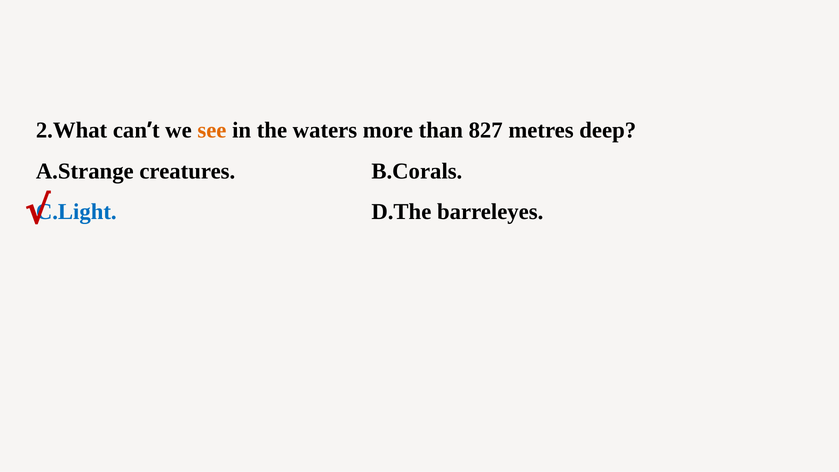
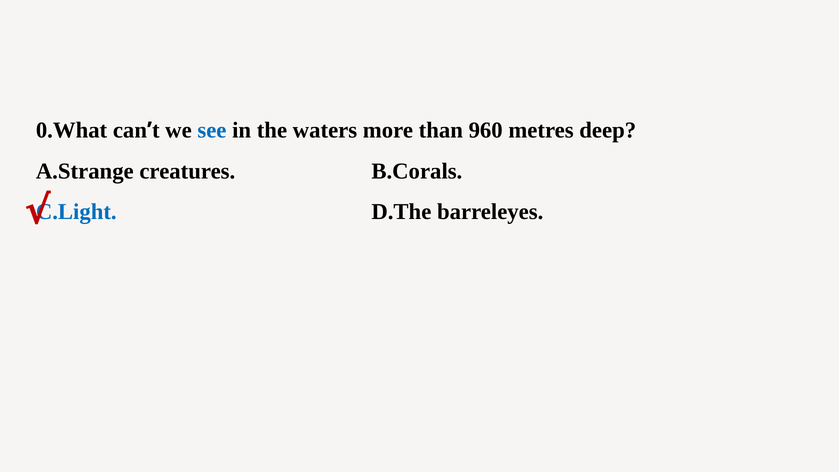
2.What: 2.What -> 0.What
see colour: orange -> blue
827: 827 -> 960
